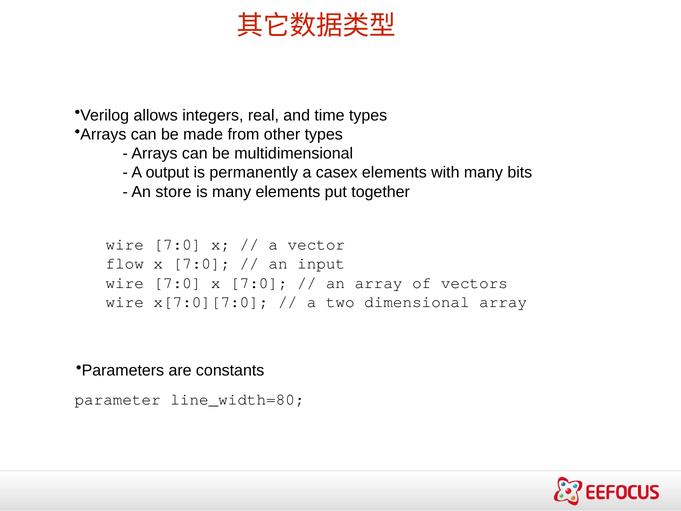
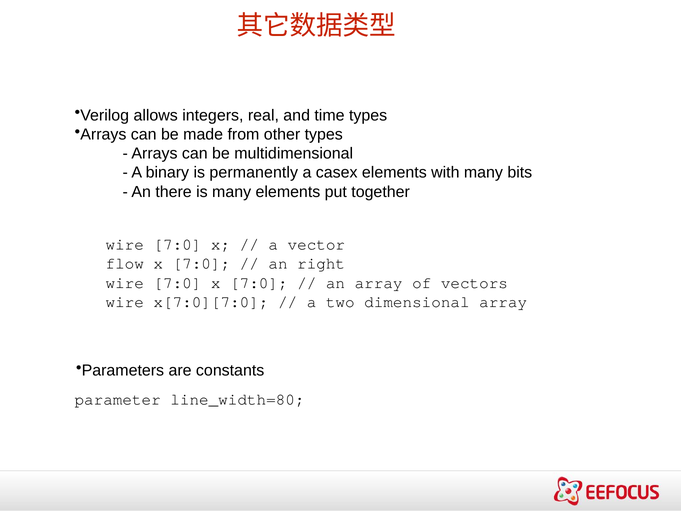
output: output -> binary
store: store -> there
input: input -> right
